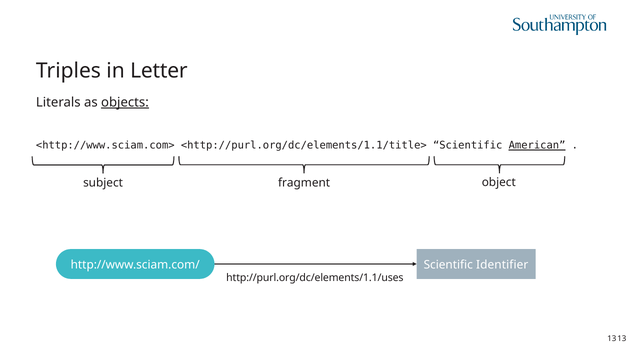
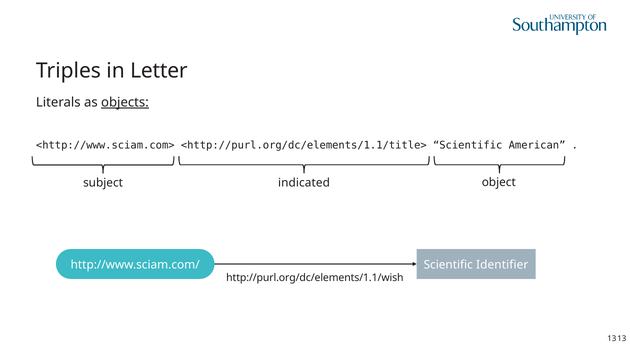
American underline: present -> none
fragment: fragment -> indicated
http://purl.org/dc/elements/1.1/uses: http://purl.org/dc/elements/1.1/uses -> http://purl.org/dc/elements/1.1/wish
